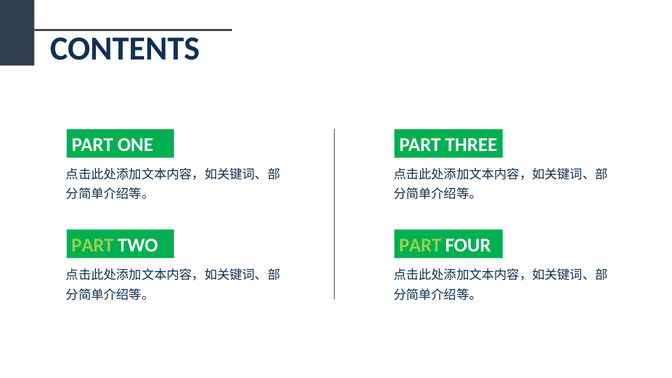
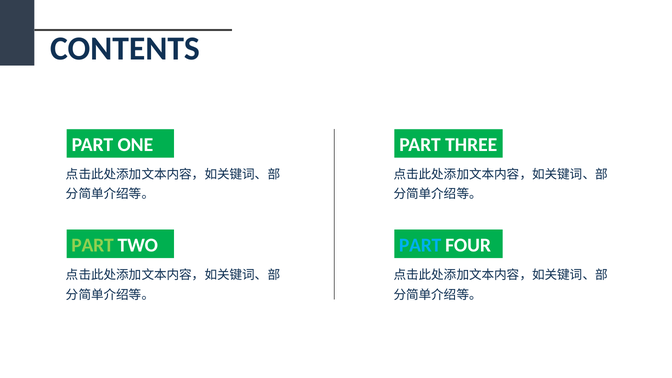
PART at (420, 245) colour: light green -> light blue
